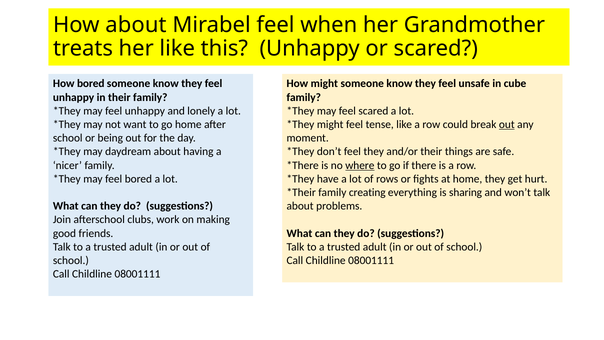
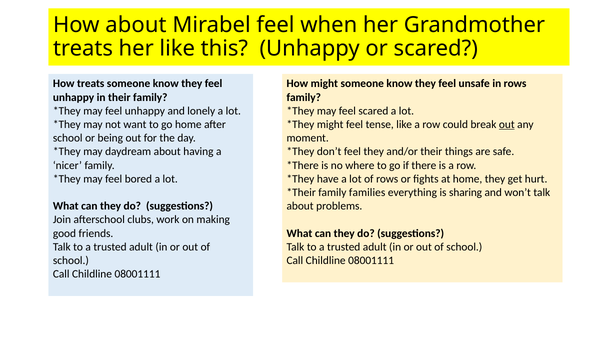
How bored: bored -> treats
in cube: cube -> rows
where underline: present -> none
creating: creating -> families
